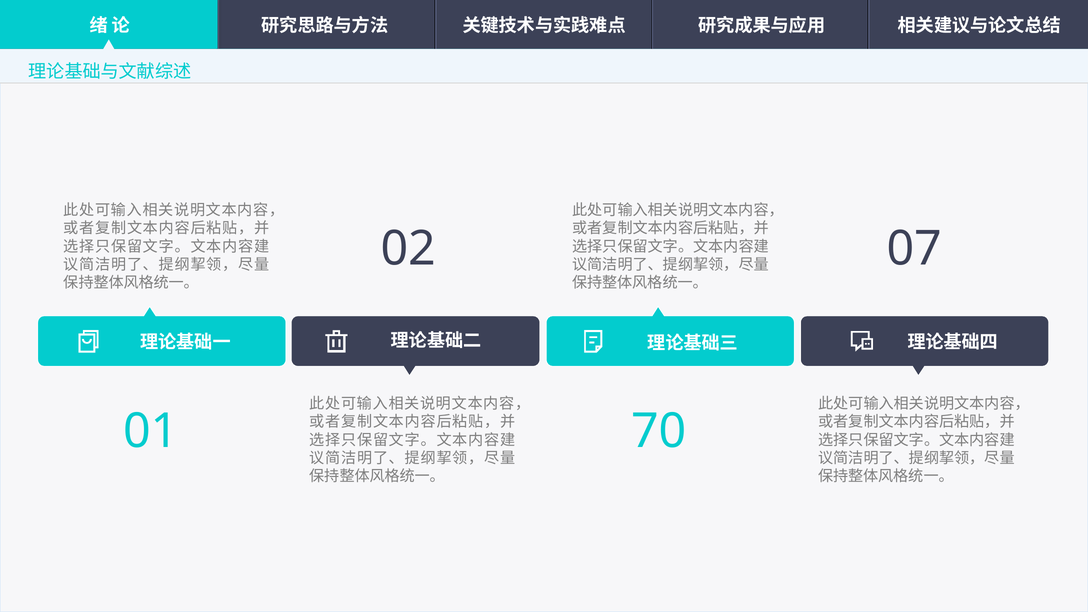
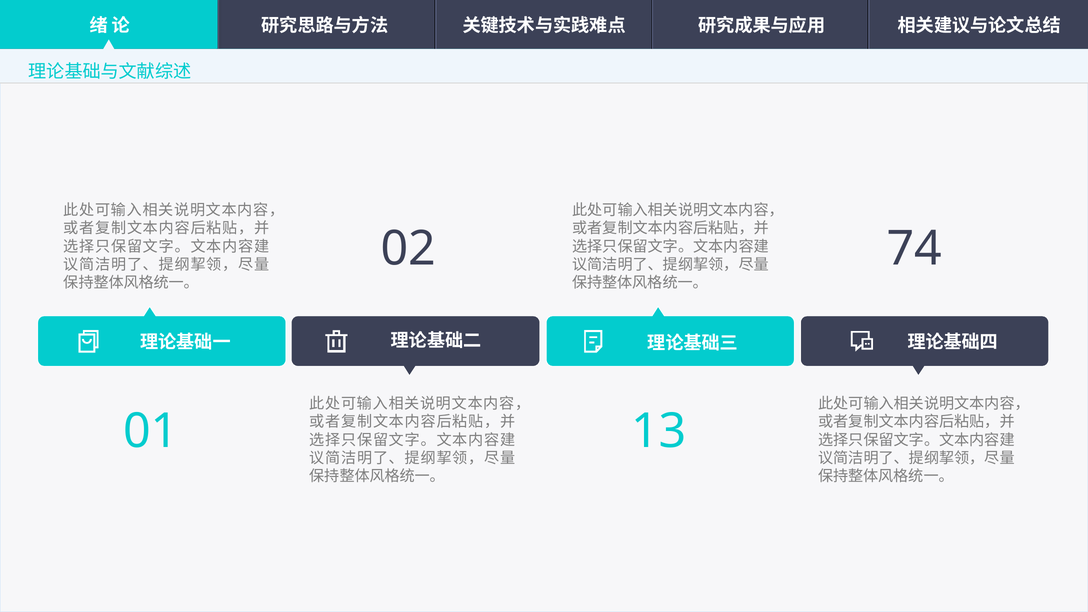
07: 07 -> 74
70: 70 -> 13
